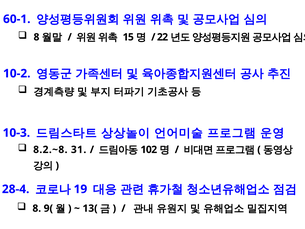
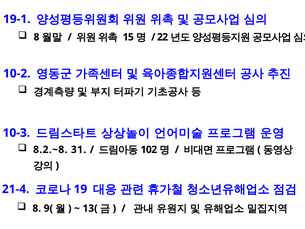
60-1: 60-1 -> 19-1
28-4: 28-4 -> 21-4
